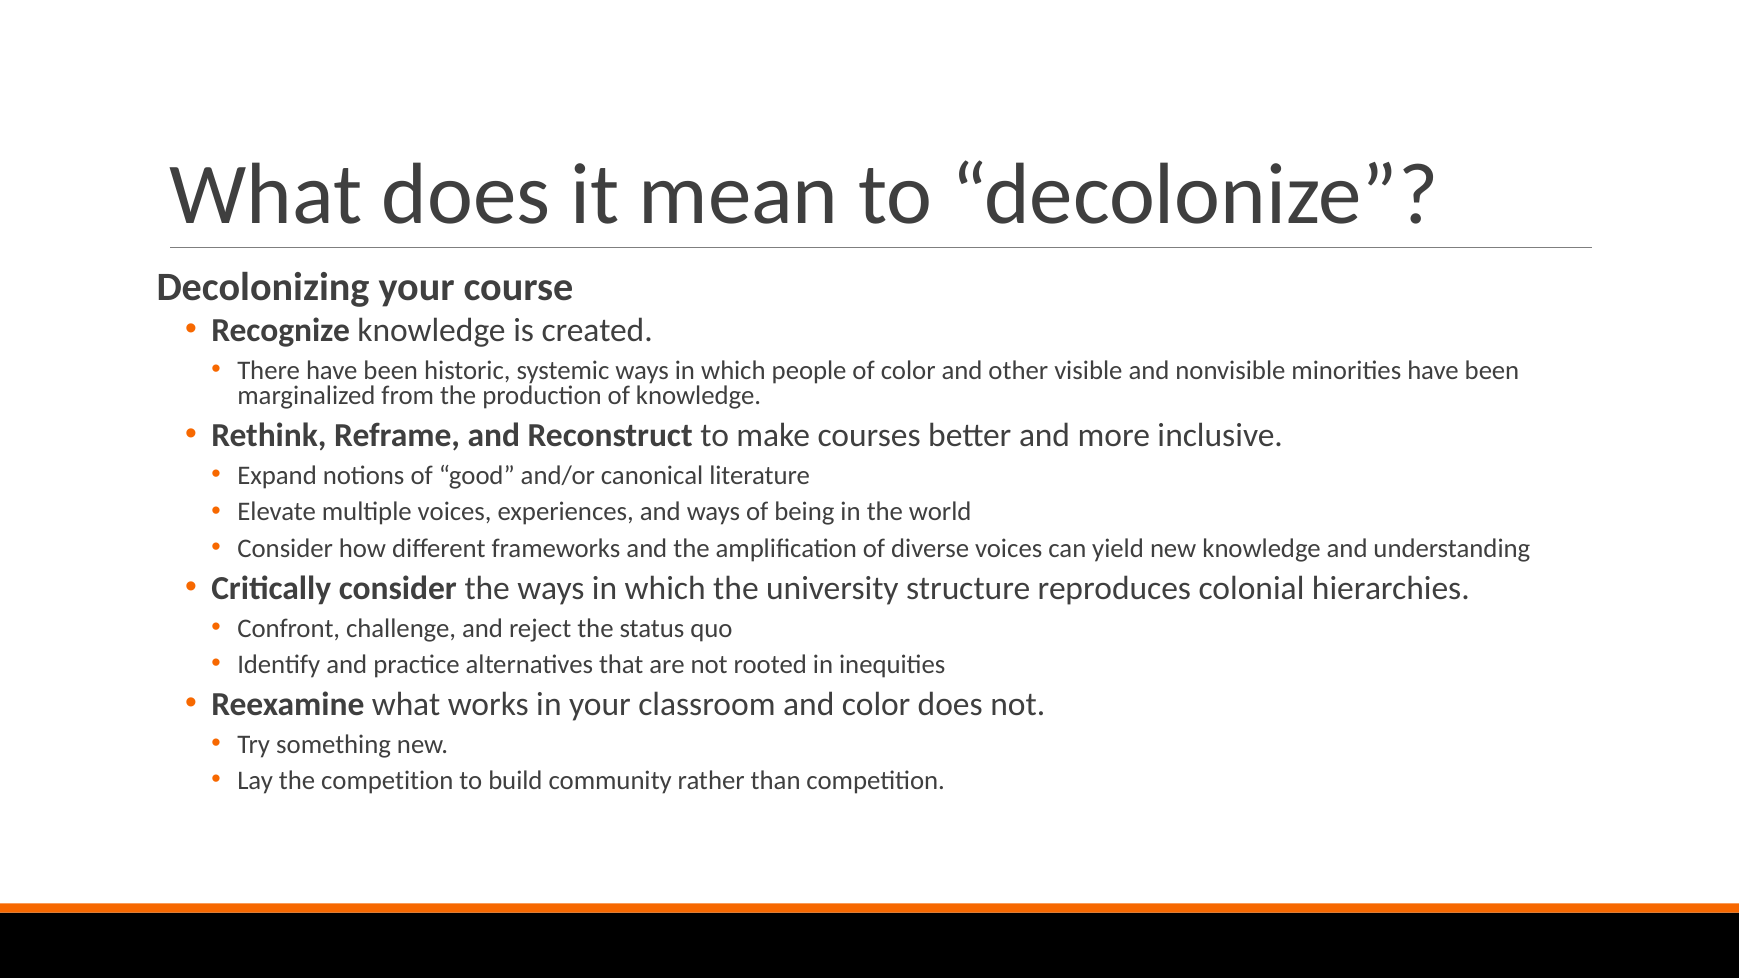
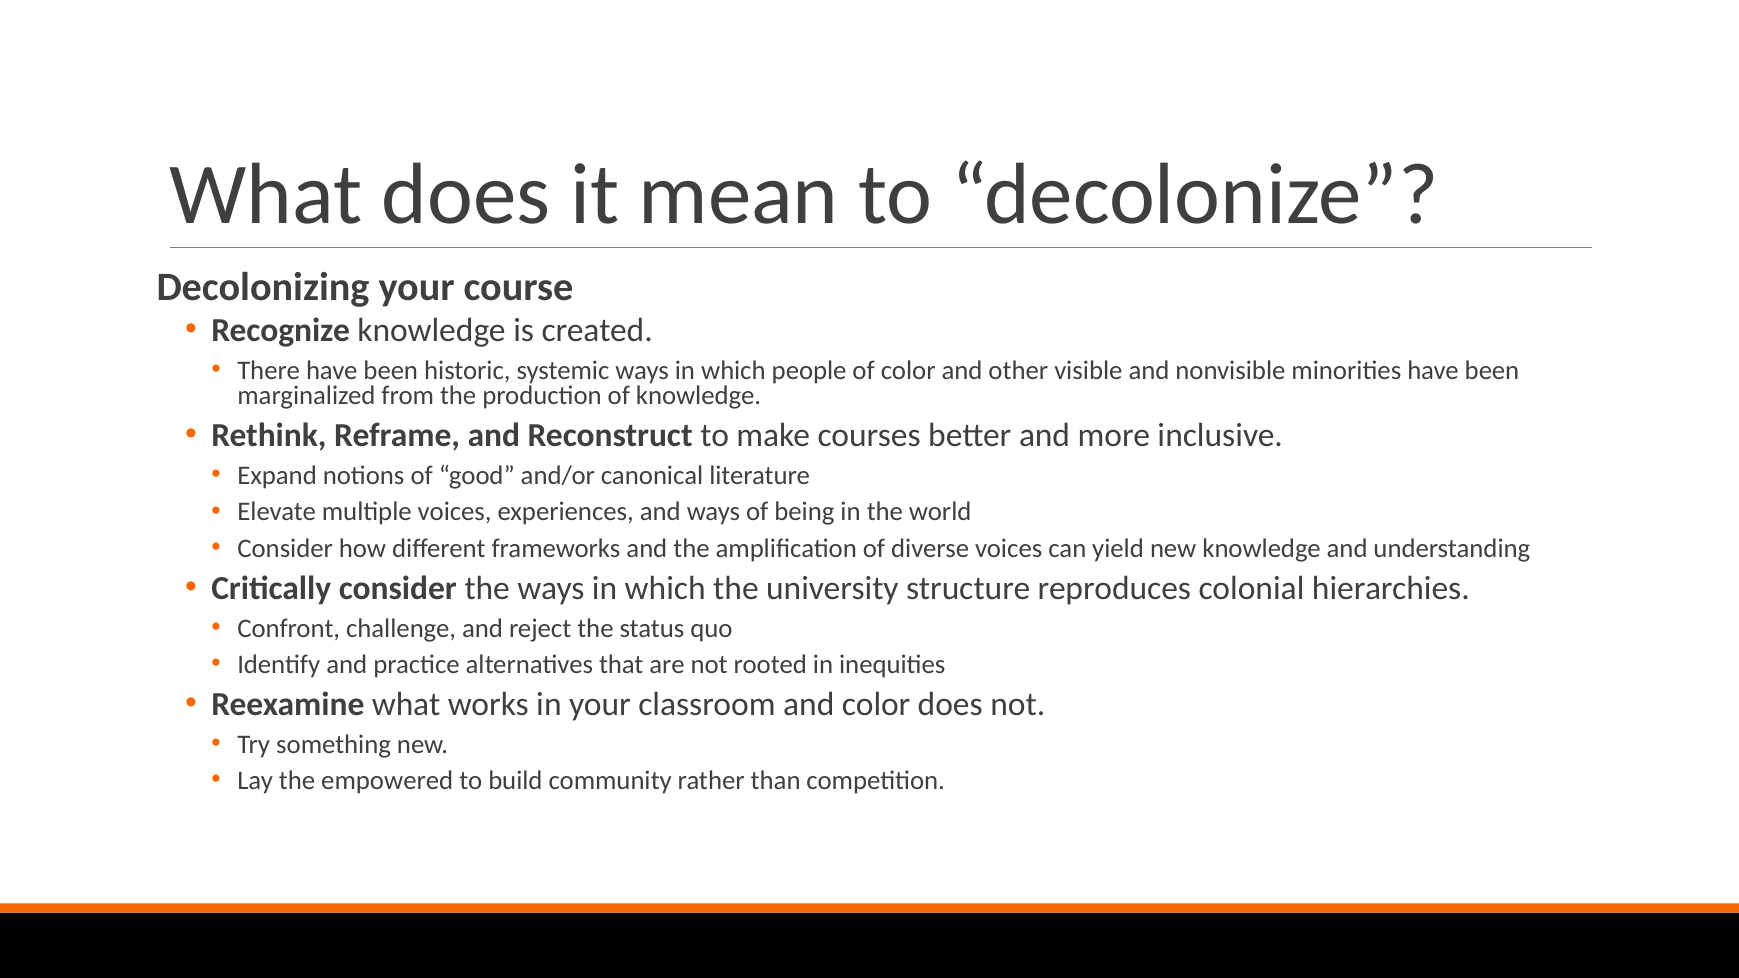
the competition: competition -> empowered
